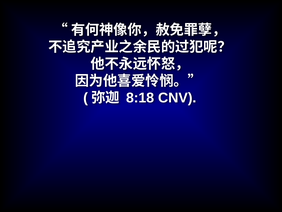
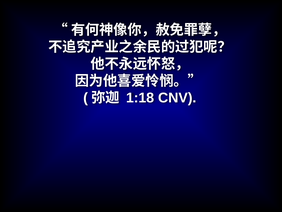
8:18: 8:18 -> 1:18
